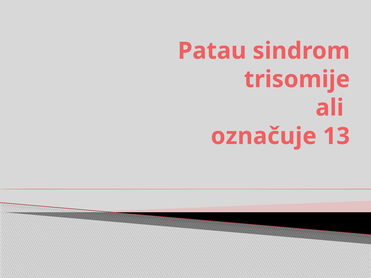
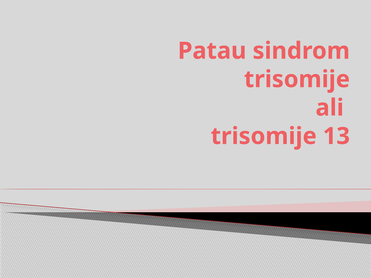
označuje at (264, 136): označuje -> trisomije
